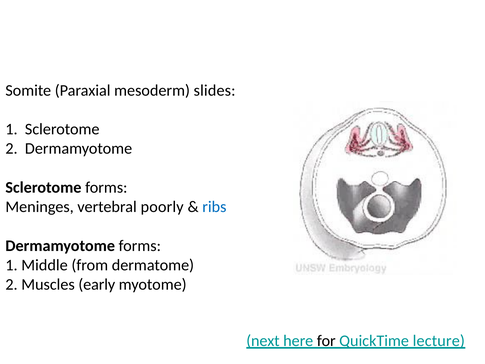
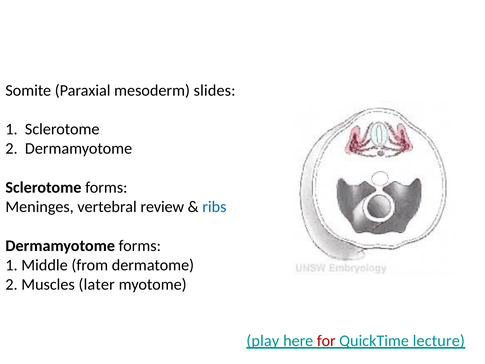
poorly: poorly -> review
early: early -> later
next: next -> play
for colour: black -> red
